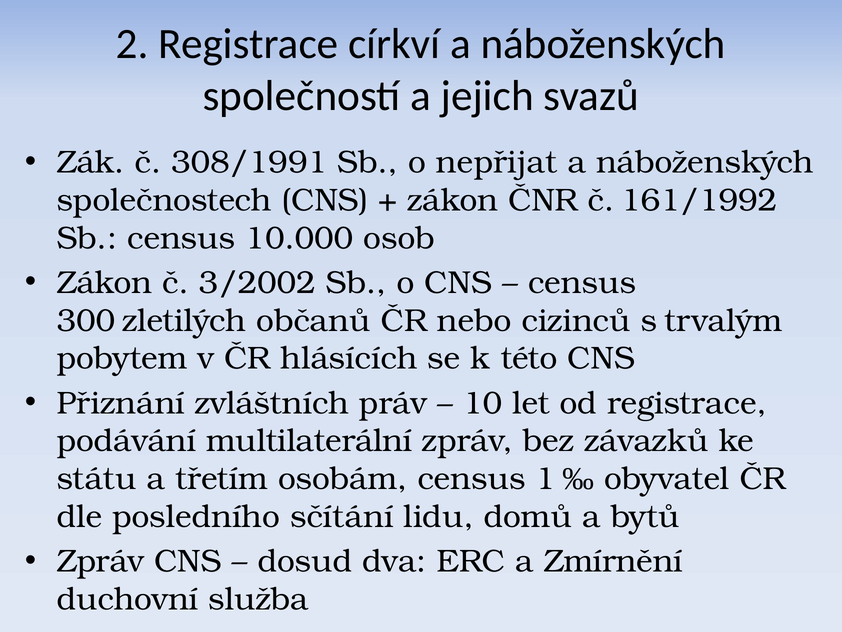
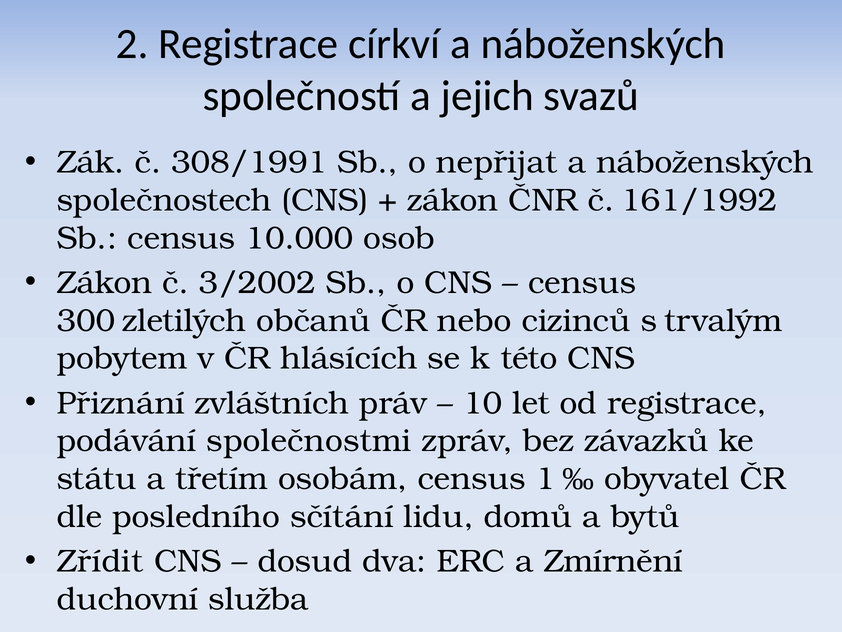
multilaterální: multilaterální -> společnostmi
Zpráv at (100, 561): Zpráv -> Zřídit
